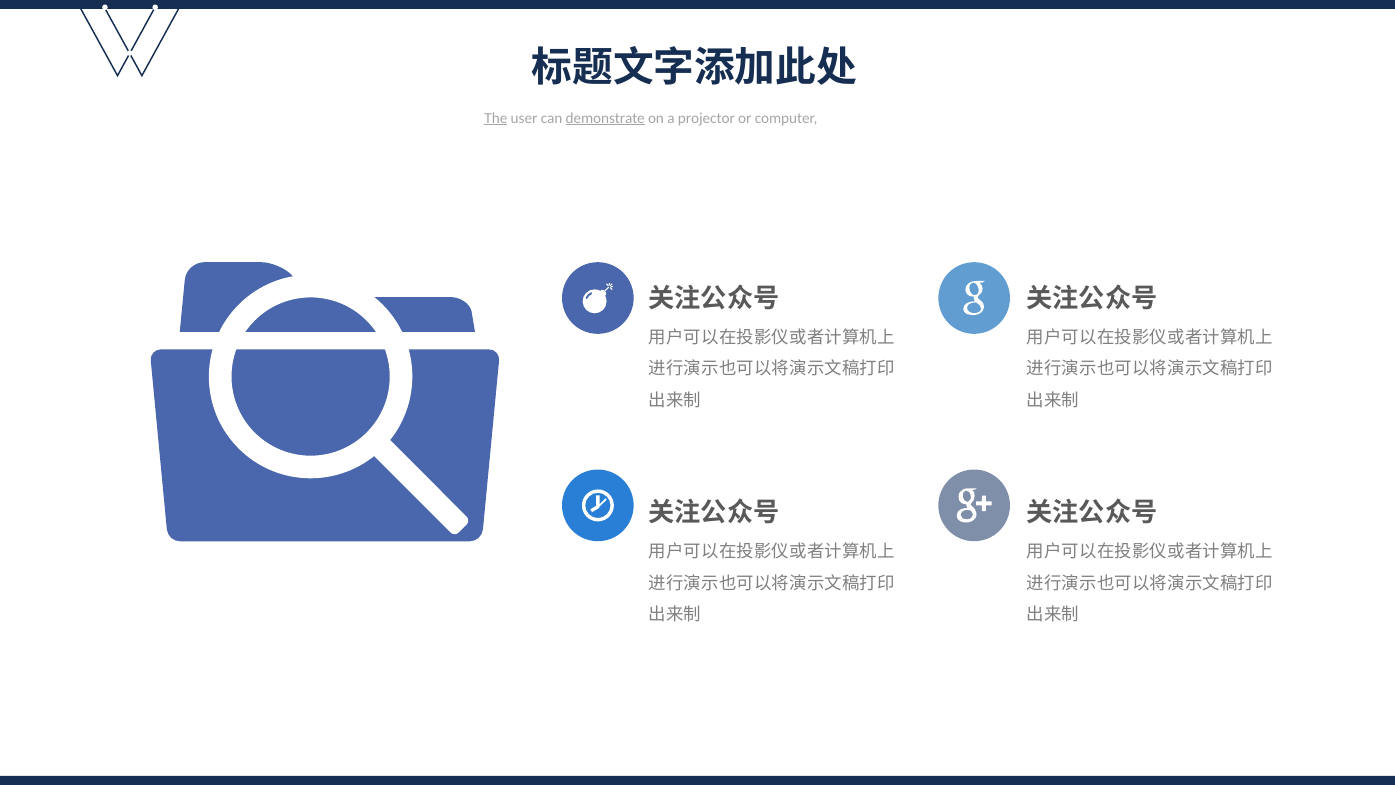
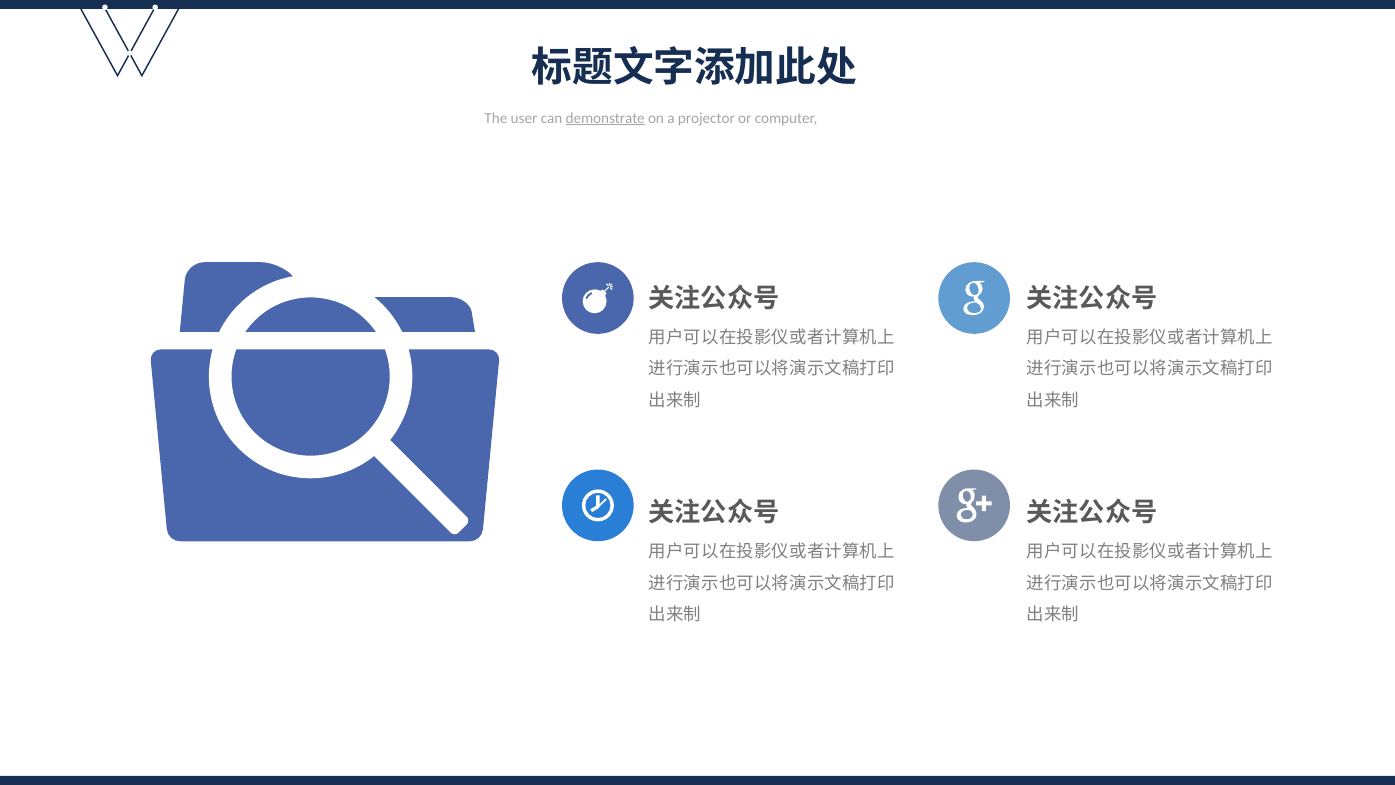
The underline: present -> none
